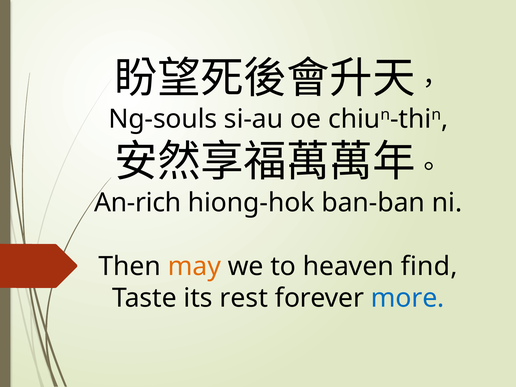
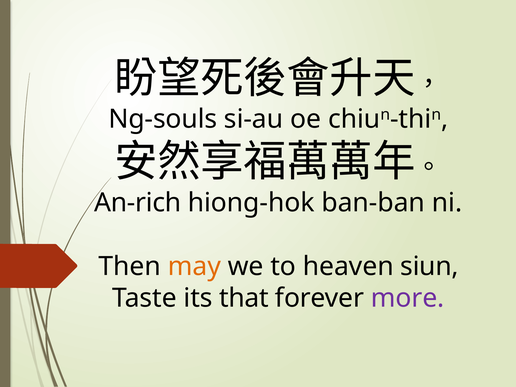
find: find -> siun
rest: rest -> that
more colour: blue -> purple
